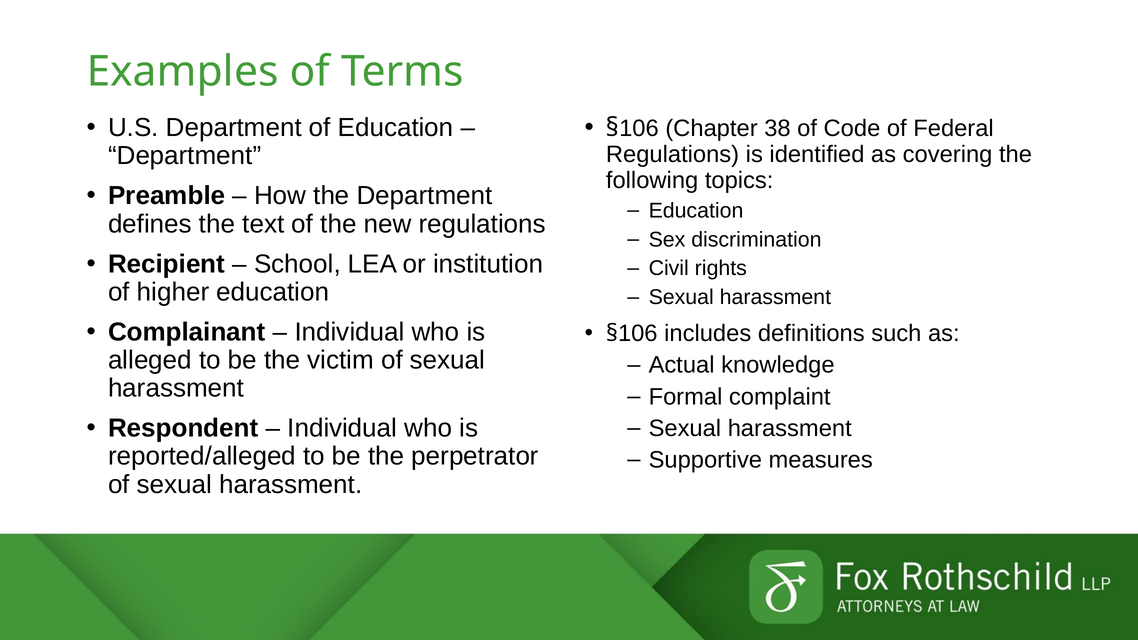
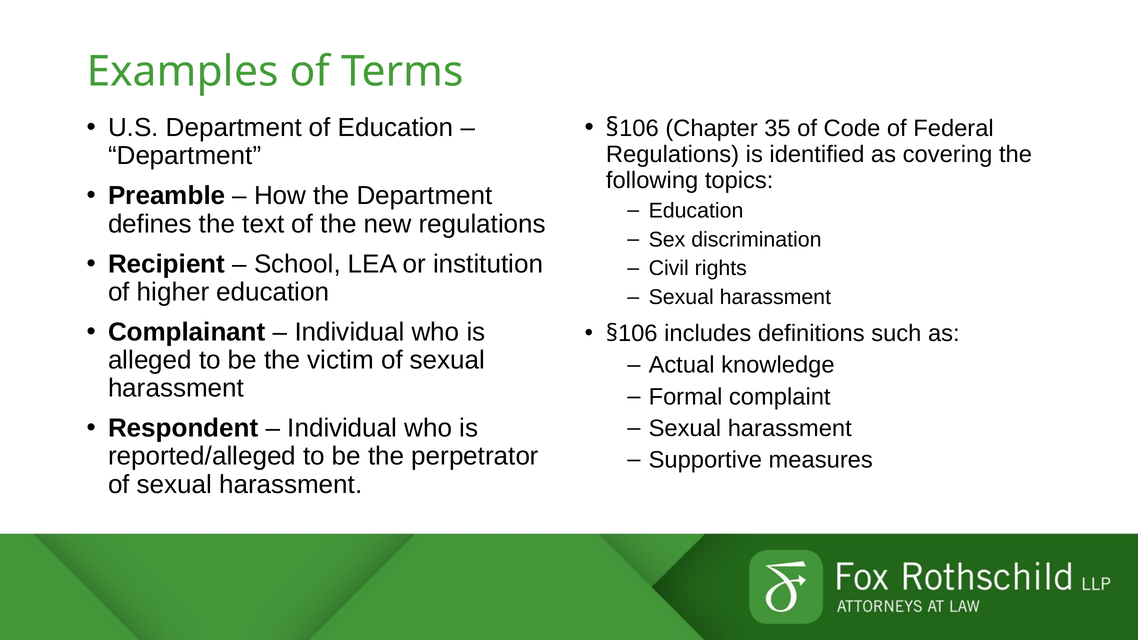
38: 38 -> 35
